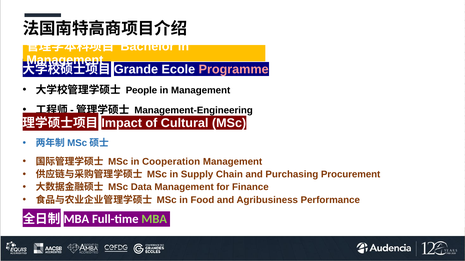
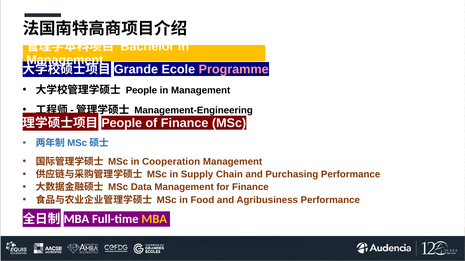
Impact at (122, 123): Impact -> People
of Cultural: Cultural -> Finance
Purchasing Procurement: Procurement -> Performance
MBA colour: light green -> yellow
